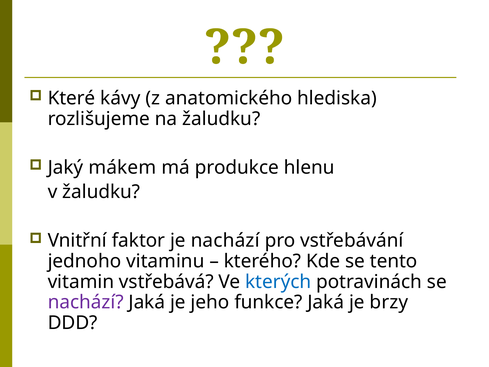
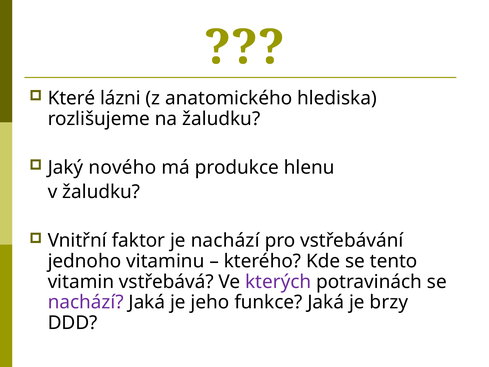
kávy: kávy -> lázni
mákem: mákem -> nového
kterých colour: blue -> purple
